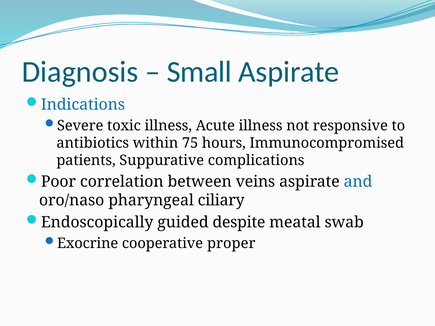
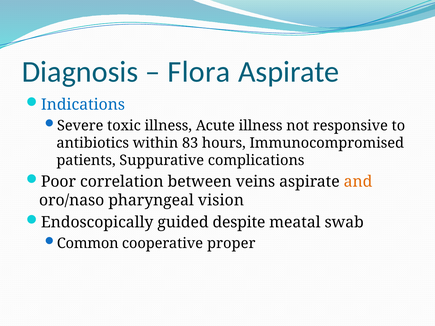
Small: Small -> Flora
75: 75 -> 83
and colour: blue -> orange
ciliary: ciliary -> vision
Exocrine: Exocrine -> Common
